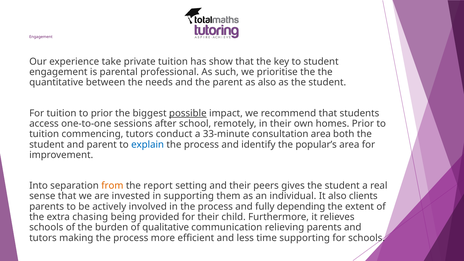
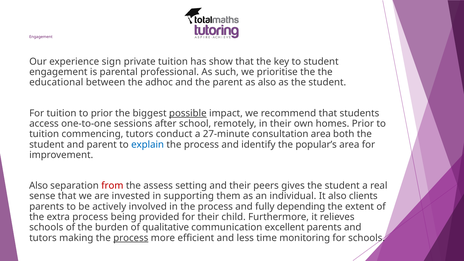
take: take -> sign
quantitative: quantitative -> educational
needs: needs -> adhoc
33-minute: 33-minute -> 27-minute
Into at (39, 186): Into -> Also
from colour: orange -> red
report: report -> assess
extra chasing: chasing -> process
relieving: relieving -> excellent
process at (131, 238) underline: none -> present
time supporting: supporting -> monitoring
